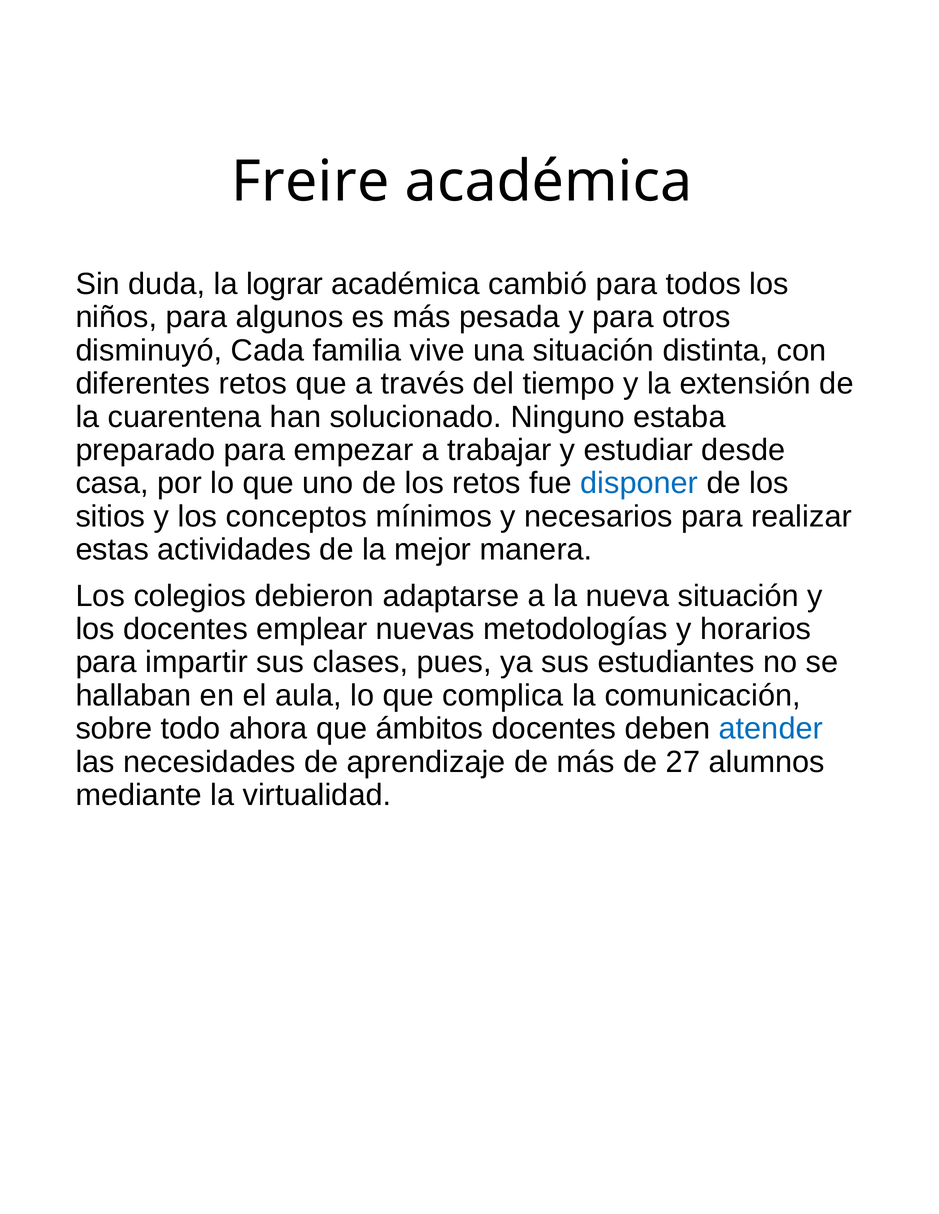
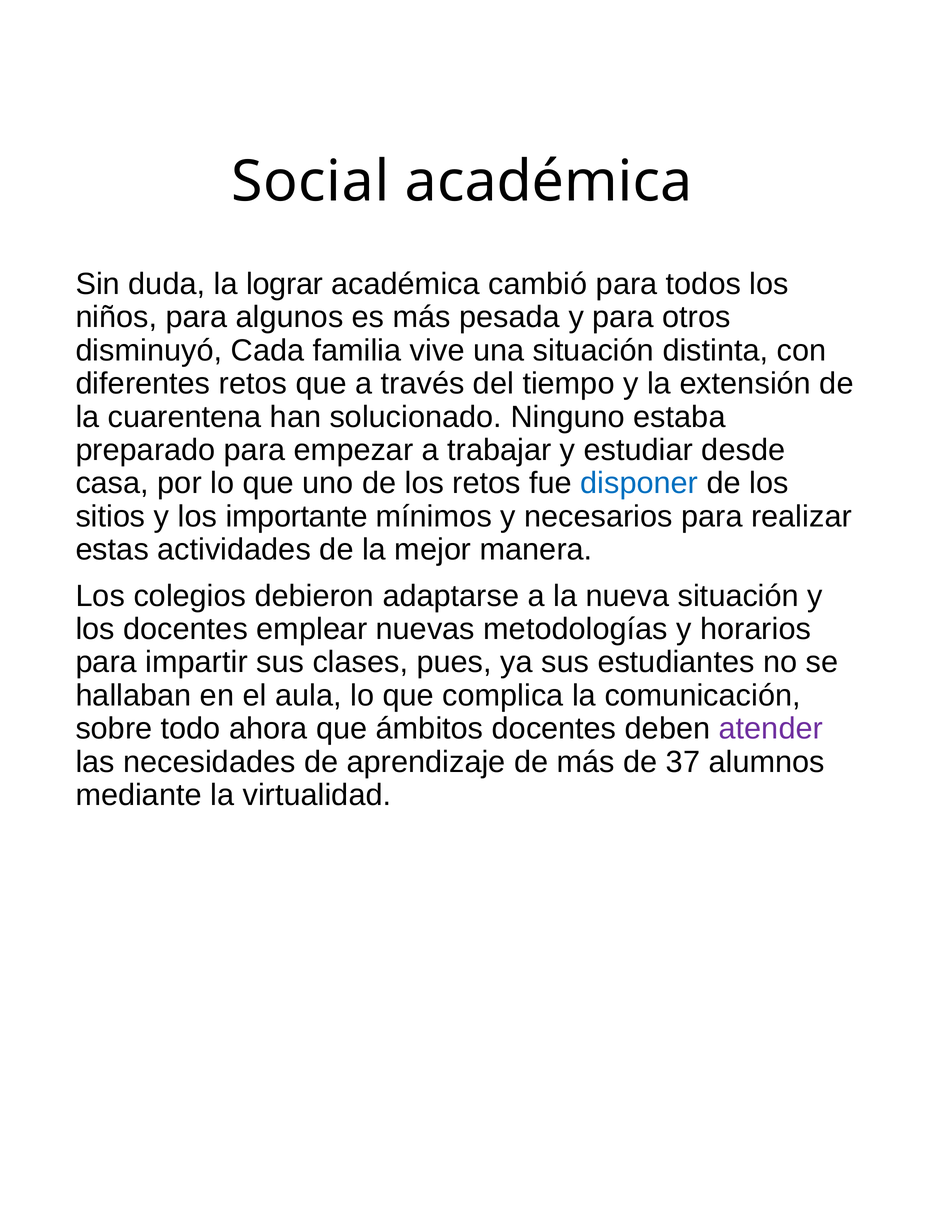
Freire: Freire -> Social
conceptos: conceptos -> importante
atender colour: blue -> purple
27: 27 -> 37
